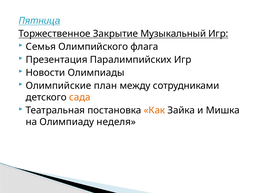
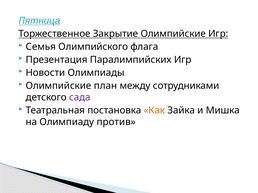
Закрытие Музыкальный: Музыкальный -> Олимпийские
сада colour: orange -> purple
неделя: неделя -> против
